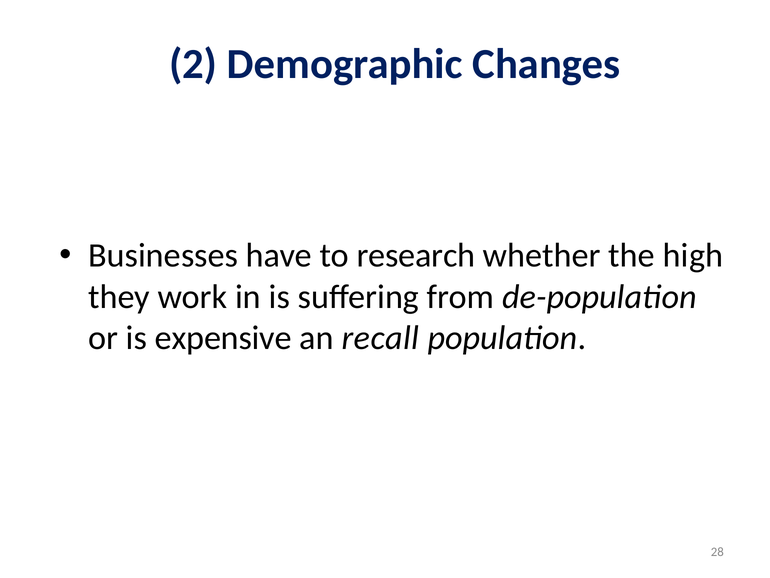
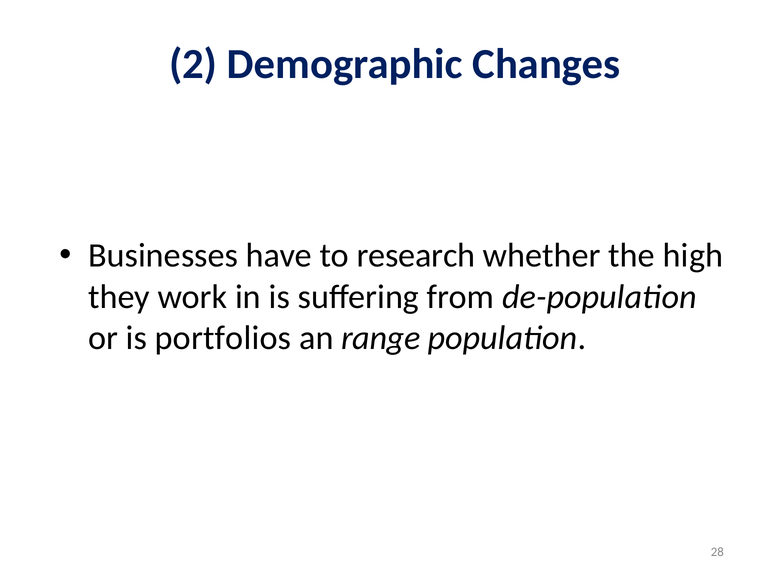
expensive: expensive -> portfolios
recall: recall -> range
